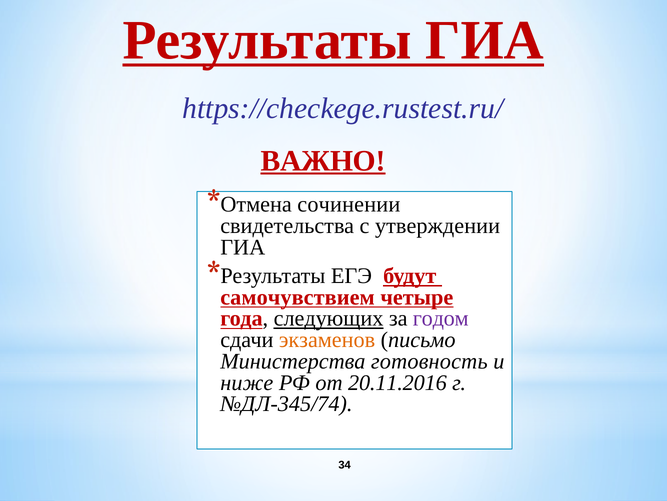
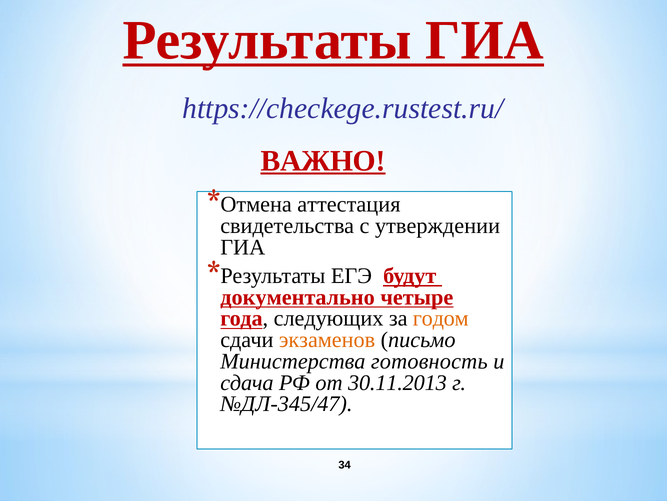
сочинении: сочинении -> аттестация
самочувствием: самочувствием -> документально
следующих underline: present -> none
годом colour: purple -> orange
ниже: ниже -> сдача
20.11.2016: 20.11.2016 -> 30.11.2013
№ДЛ-345/74: №ДЛ-345/74 -> №ДЛ-345/47
